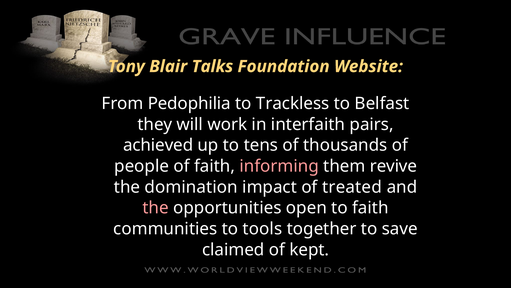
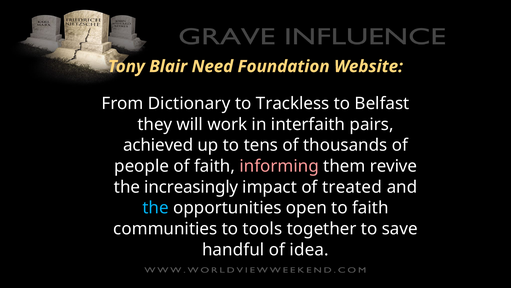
Talks: Talks -> Need
Pedophilia: Pedophilia -> Dictionary
domination: domination -> increasingly
the at (156, 208) colour: pink -> light blue
claimed: claimed -> handful
kept: kept -> idea
